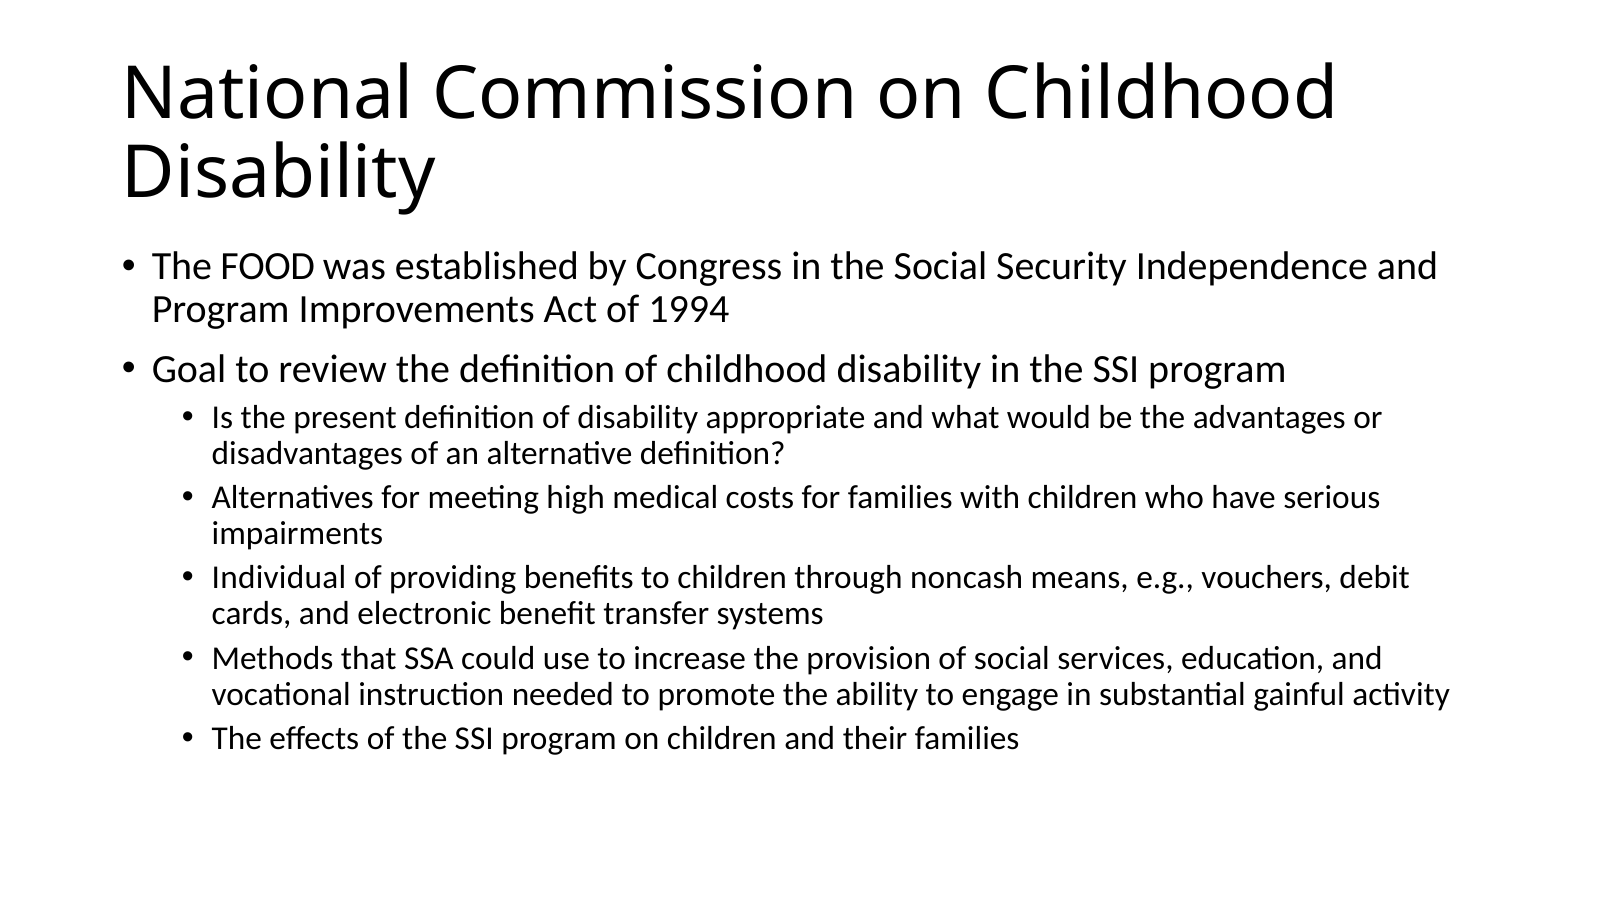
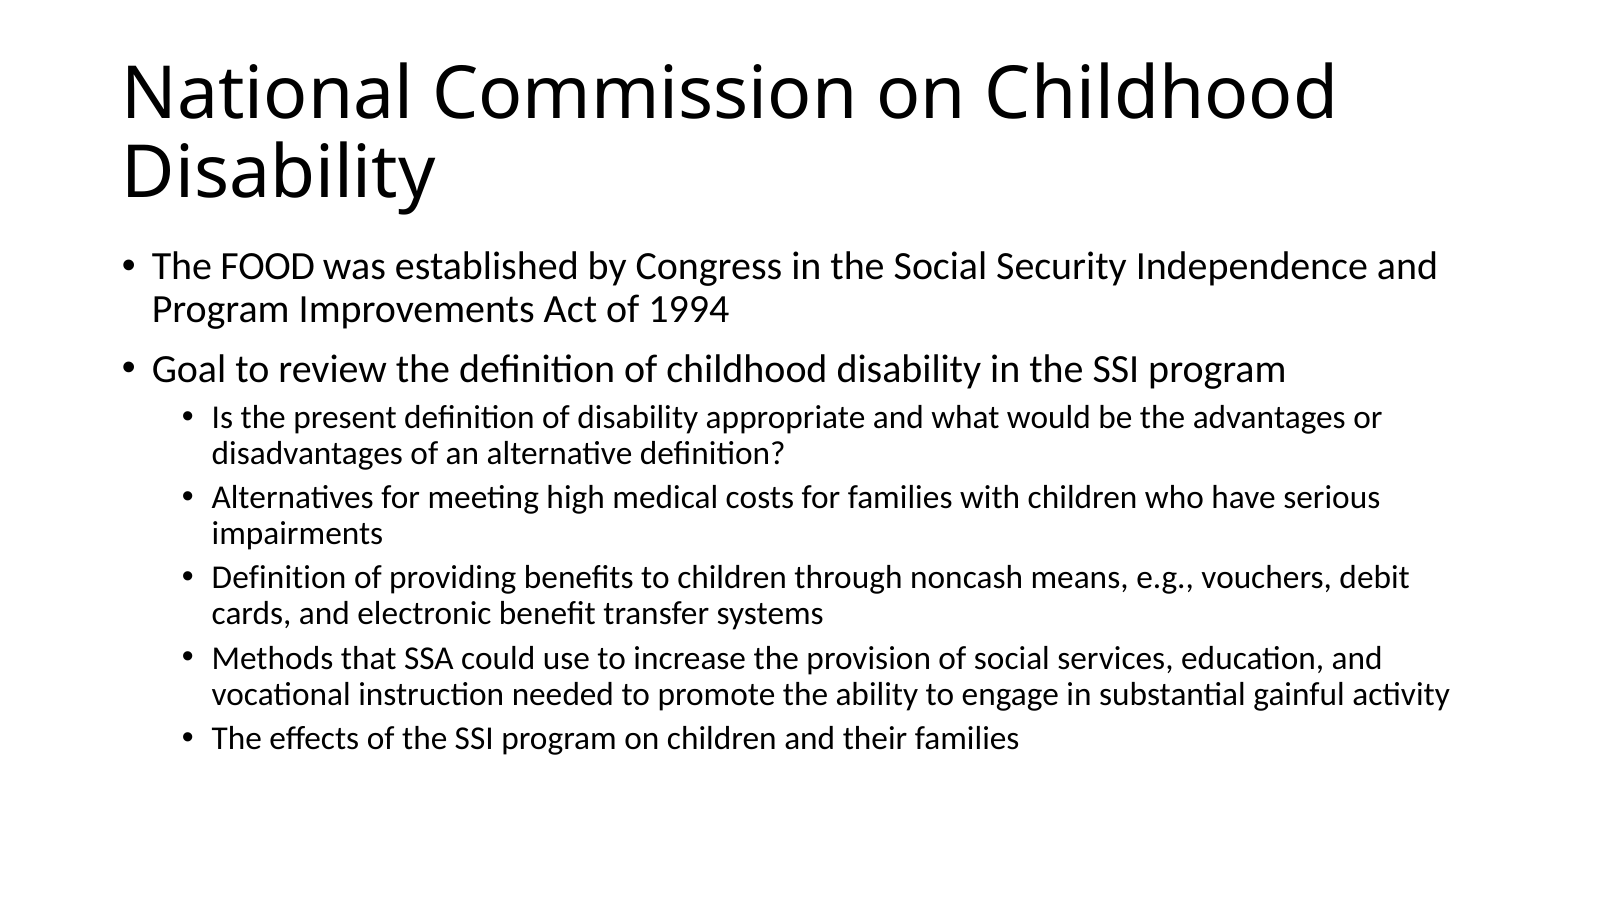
Individual at (279, 578): Individual -> Definition
